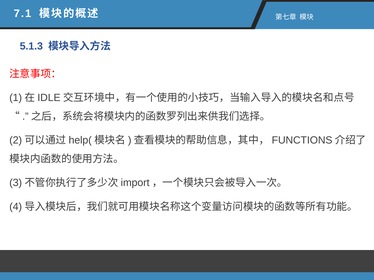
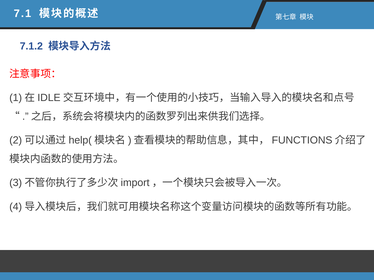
5.1.3: 5.1.3 -> 7.1.2
